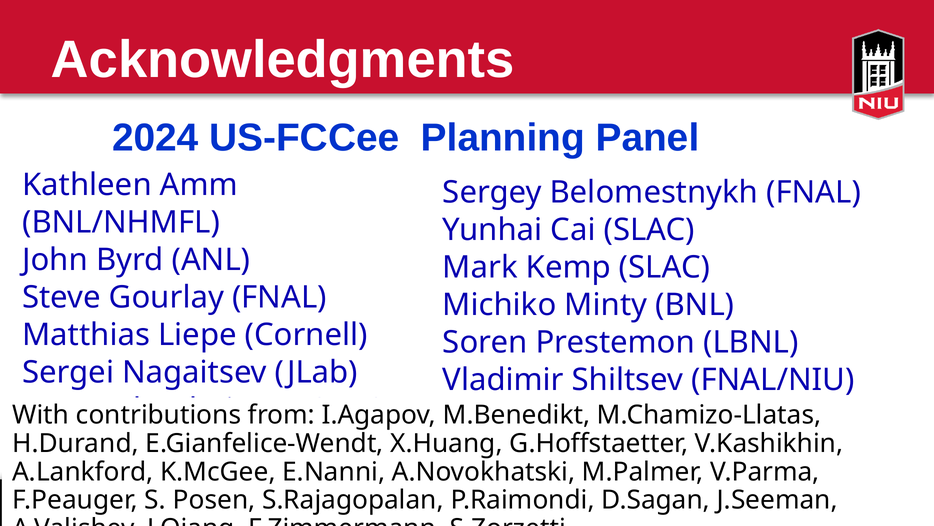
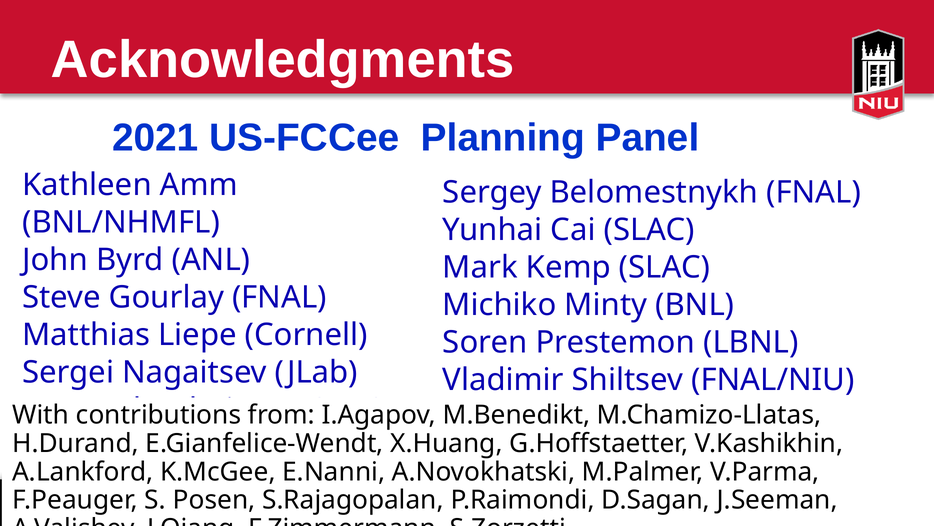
2024: 2024 -> 2021
